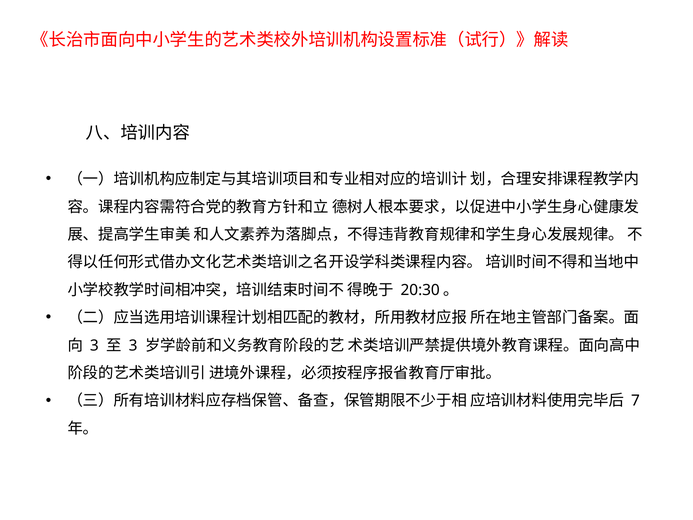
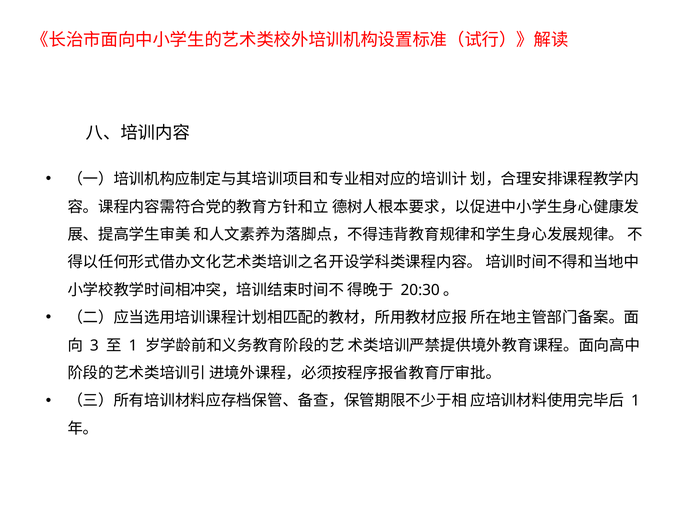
3 at (133, 345): 3 -> 1
7 at (635, 401): 7 -> 1
